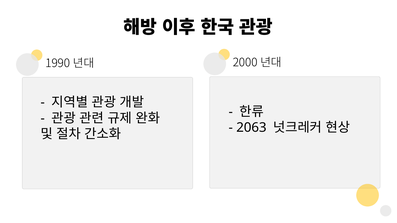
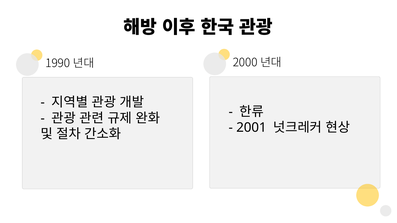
2063: 2063 -> 2001
